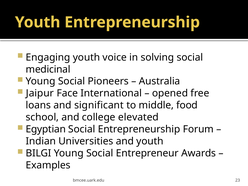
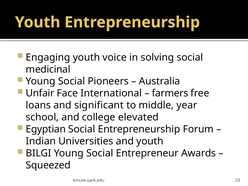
Jaipur: Jaipur -> Unfair
opened: opened -> farmers
food: food -> year
Examples: Examples -> Squeezed
